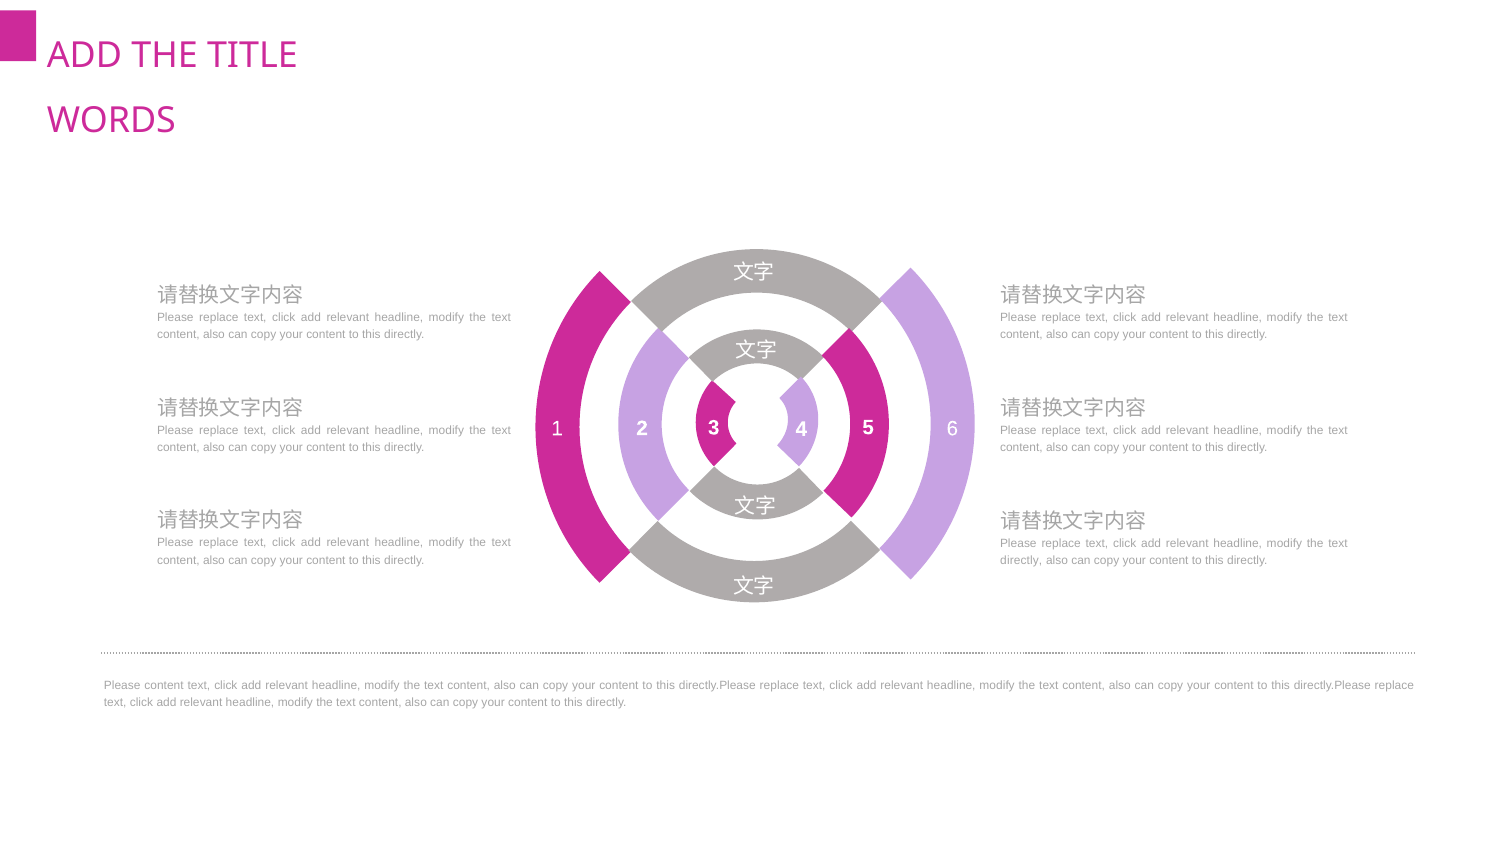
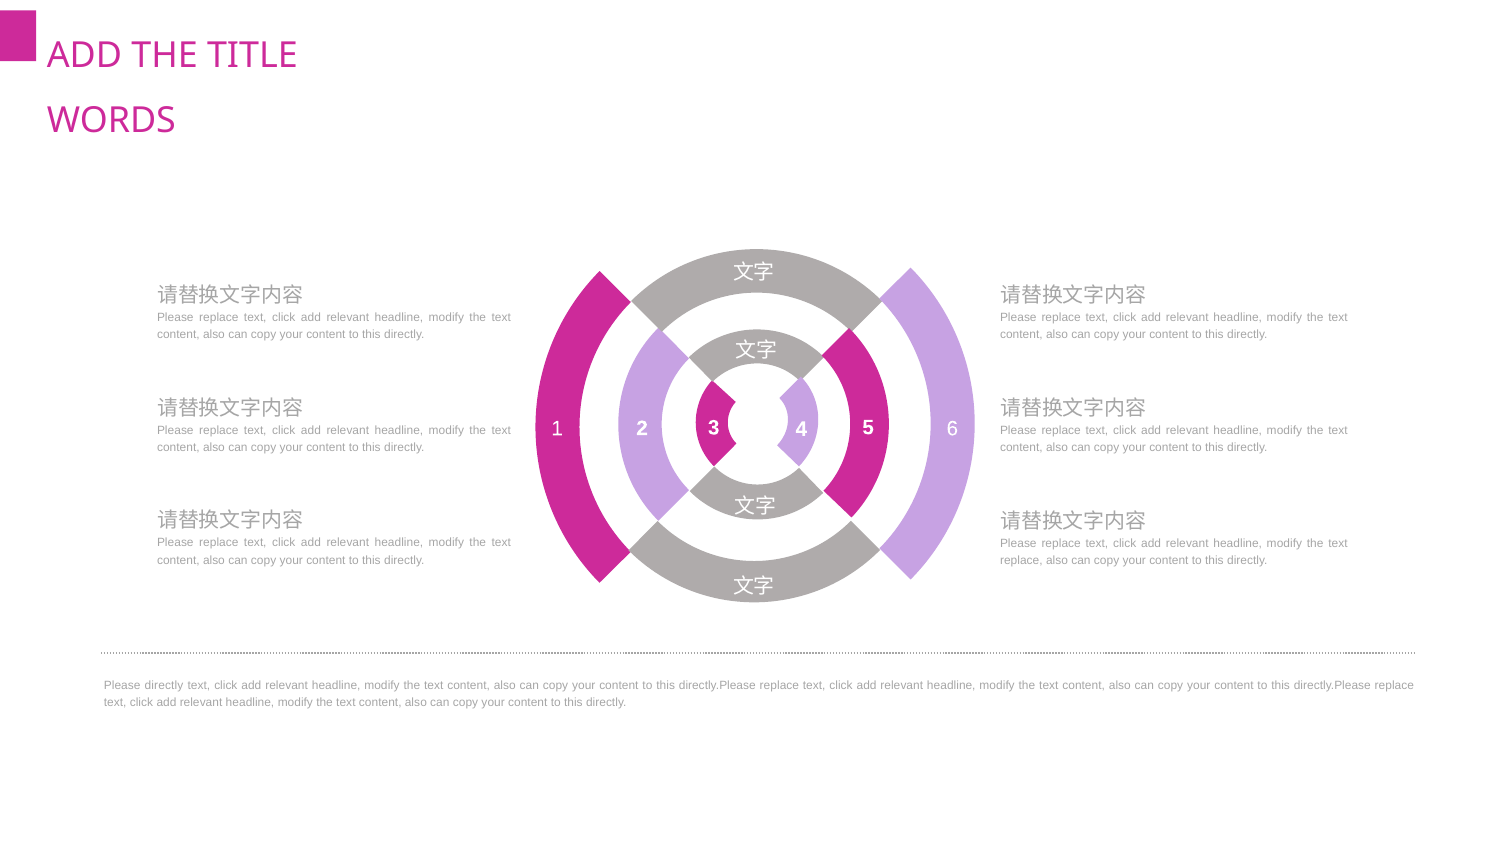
directly at (1021, 560): directly -> replace
Please content: content -> directly
